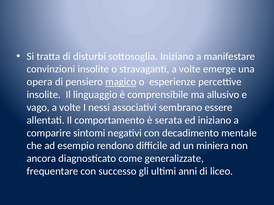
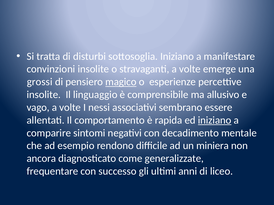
opera: opera -> grossi
serata: serata -> rapida
iniziano at (215, 120) underline: none -> present
